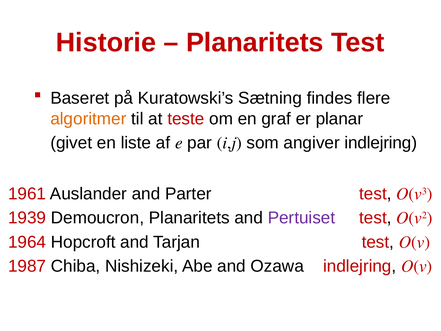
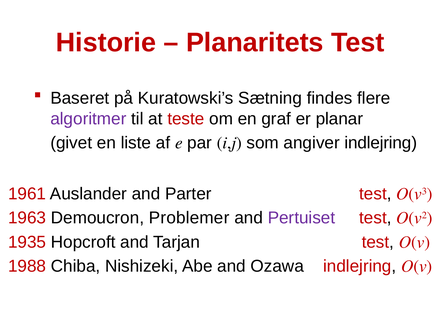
algoritmer colour: orange -> purple
1939: 1939 -> 1963
Demoucron Planaritets: Planaritets -> Problemer
1964: 1964 -> 1935
1987: 1987 -> 1988
